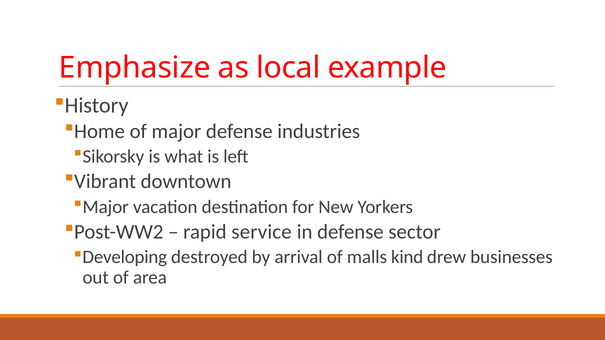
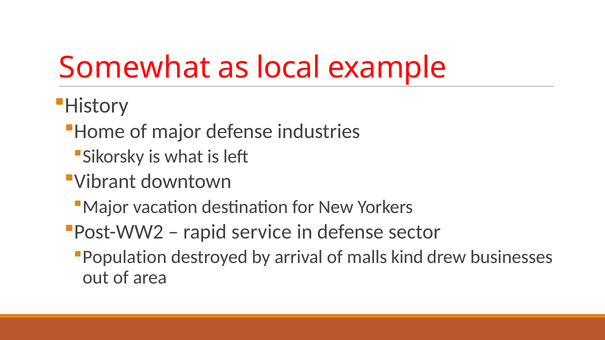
Emphasize: Emphasize -> Somewhat
Developing: Developing -> Population
